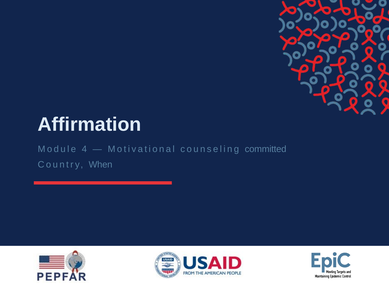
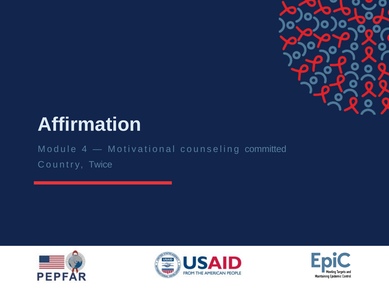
When: When -> Twice
